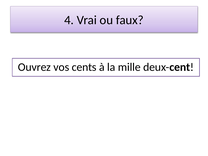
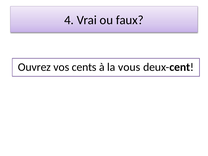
mille: mille -> vous
